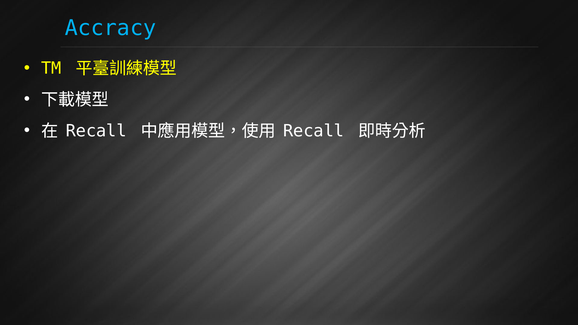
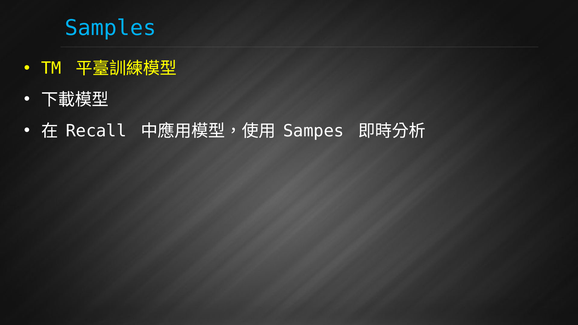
Accracy: Accracy -> Samples
Recall at (314, 131): Recall -> Sampes
